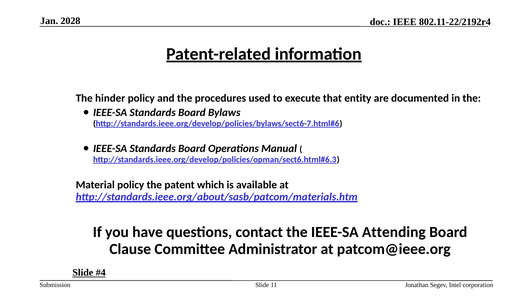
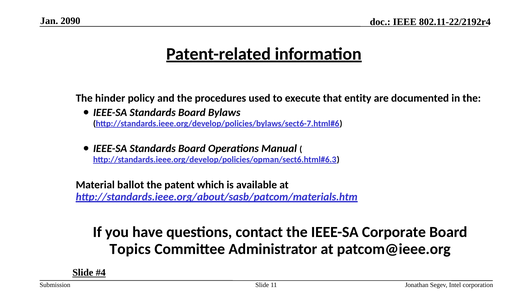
2028: 2028 -> 2090
Material policy: policy -> ballot
Attending: Attending -> Corporate
Clause: Clause -> Topics
